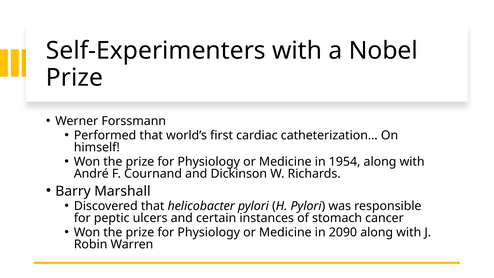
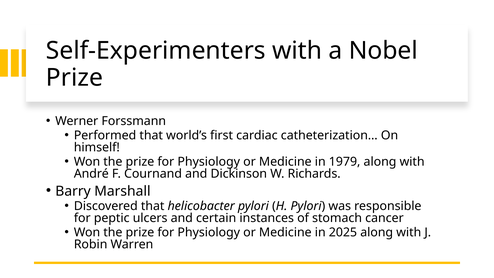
1954: 1954 -> 1979
2090: 2090 -> 2025
